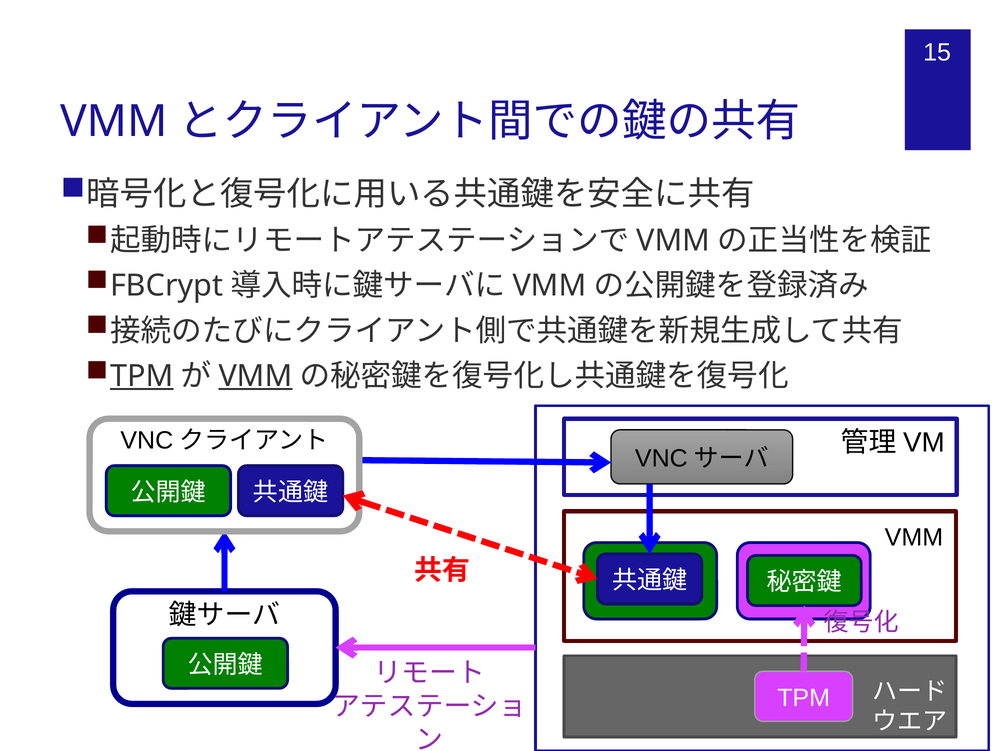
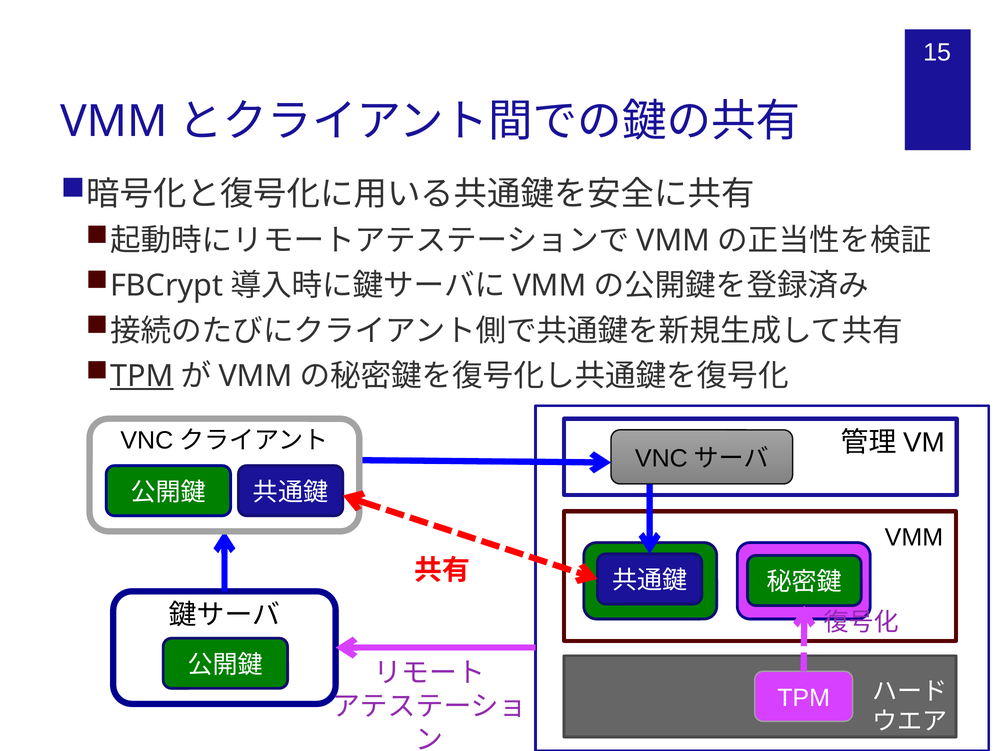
VMM at (255, 376) underline: present -> none
